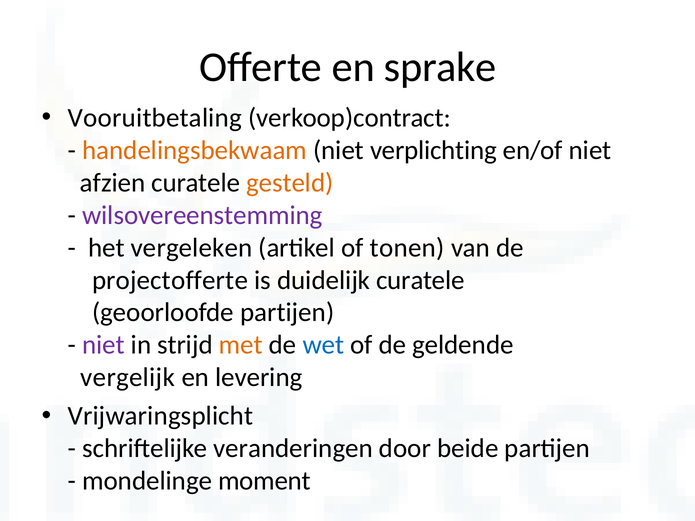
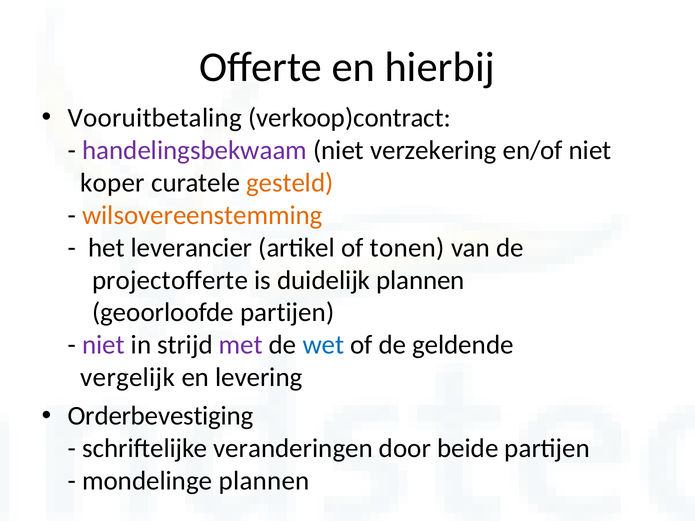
sprake: sprake -> hierbij
handelingsbekwaam colour: orange -> purple
verplichting: verplichting -> verzekering
afzien: afzien -> koper
wilsovereenstemming colour: purple -> orange
vergeleken: vergeleken -> leverancier
duidelijk curatele: curatele -> plannen
met colour: orange -> purple
Vrijwaringsplicht: Vrijwaringsplicht -> Orderbevestiging
mondelinge moment: moment -> plannen
